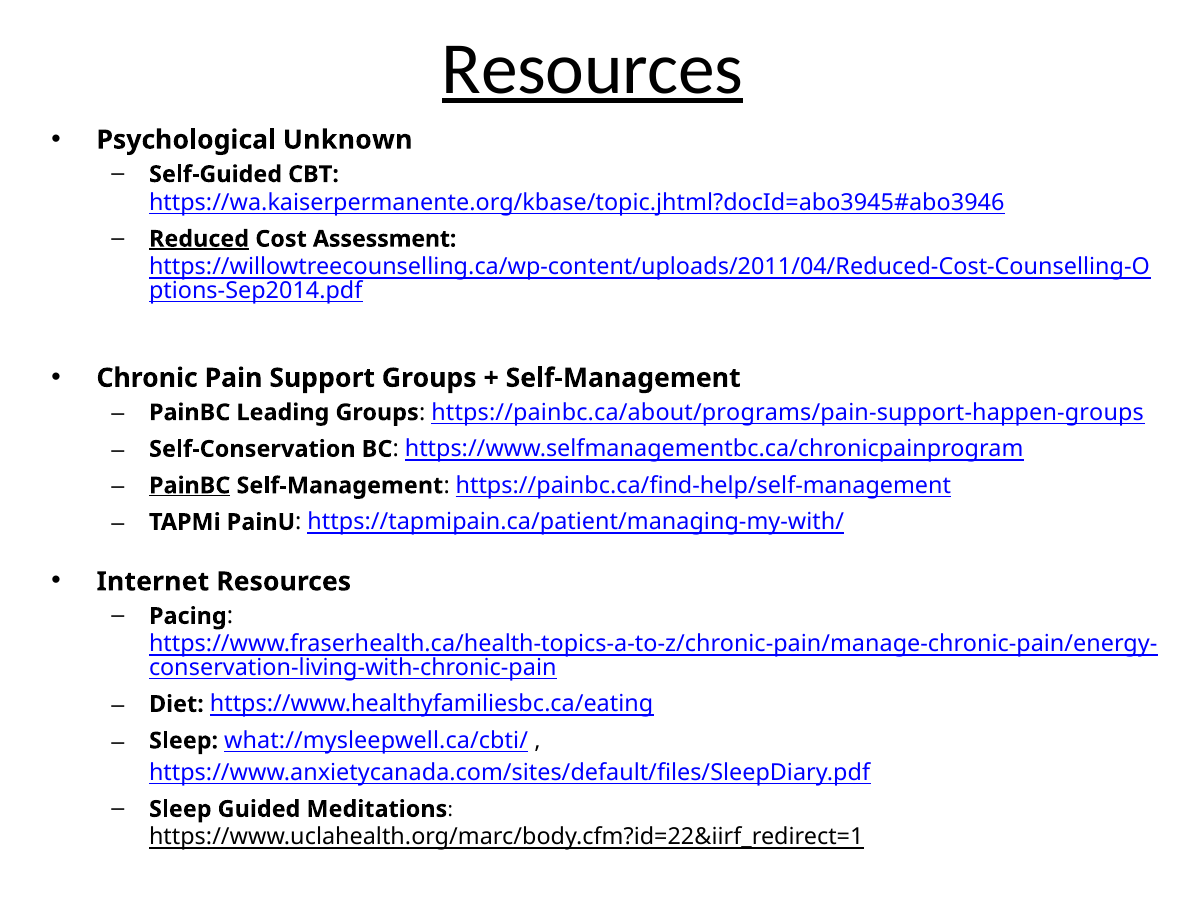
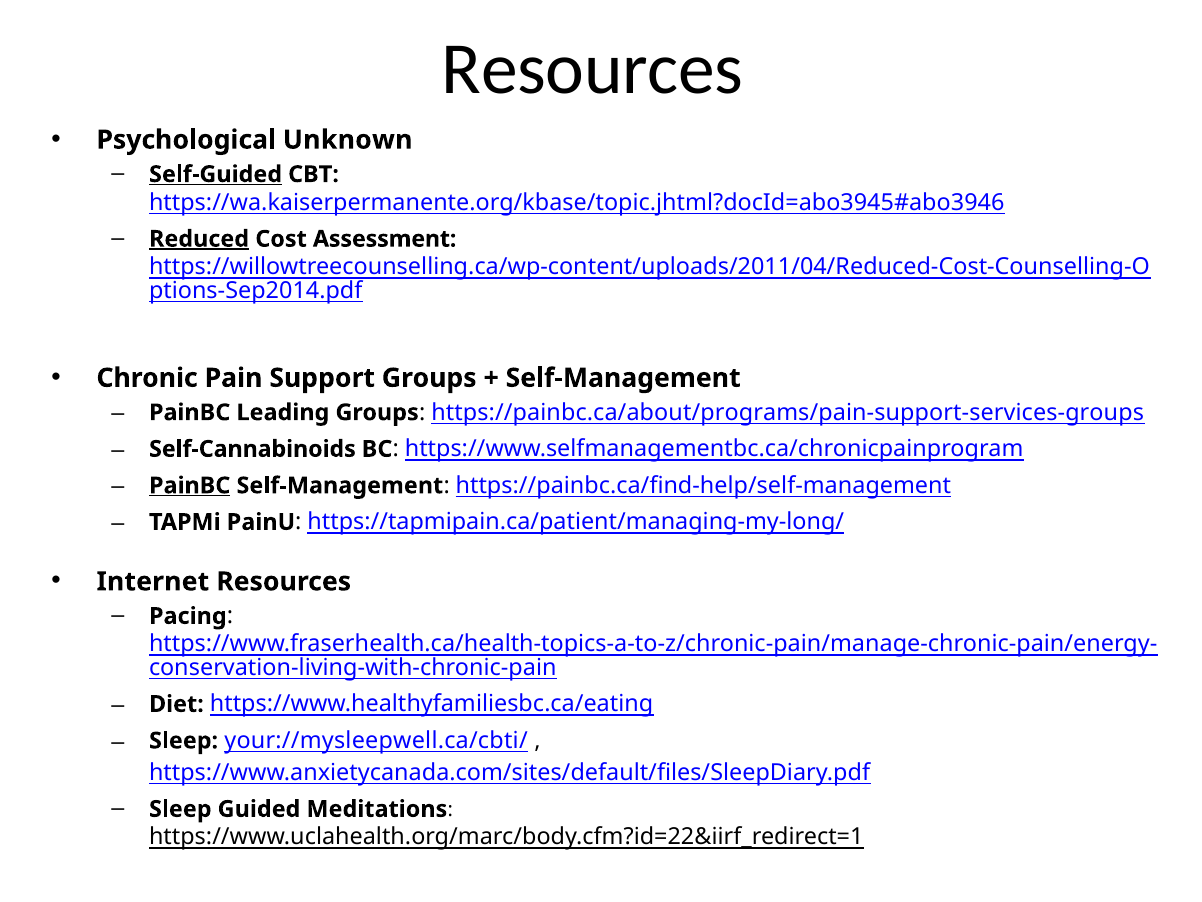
Resources at (593, 69) underline: present -> none
Self-Guided underline: none -> present
https://painbc.ca/about/programs/pain-support-happen-groups: https://painbc.ca/about/programs/pain-support-happen-groups -> https://painbc.ca/about/programs/pain-support-services-groups
Self-Conservation: Self-Conservation -> Self-Cannabinoids
https://tapmipain.ca/patient/managing-my-with/: https://tapmipain.ca/patient/managing-my-with/ -> https://tapmipain.ca/patient/managing-my-long/
what://mysleepwell.ca/cbti/: what://mysleepwell.ca/cbti/ -> your://mysleepwell.ca/cbti/
